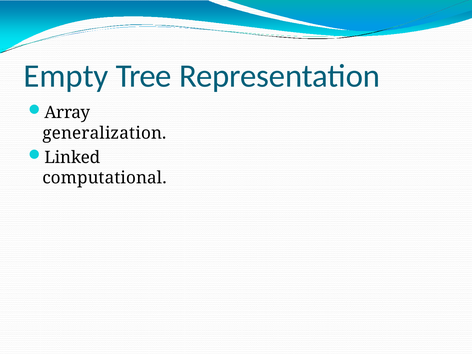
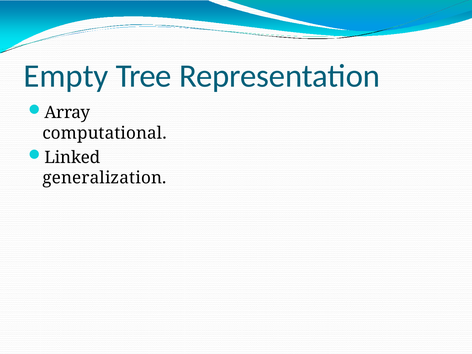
generalization: generalization -> computational
computational: computational -> generalization
